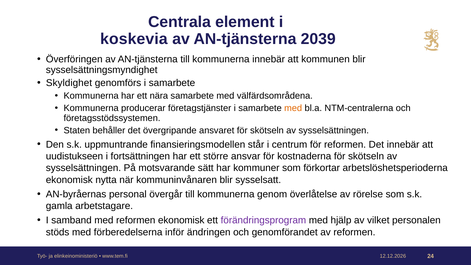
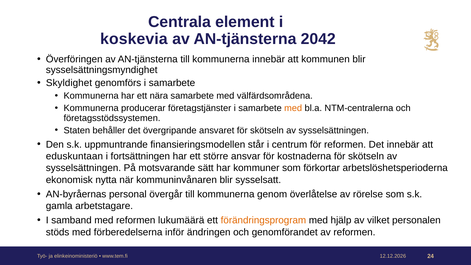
2039: 2039 -> 2042
uudistukseen: uudistukseen -> eduskuntaan
reformen ekonomisk: ekonomisk -> lukumäärä
förändringsprogram colour: purple -> orange
